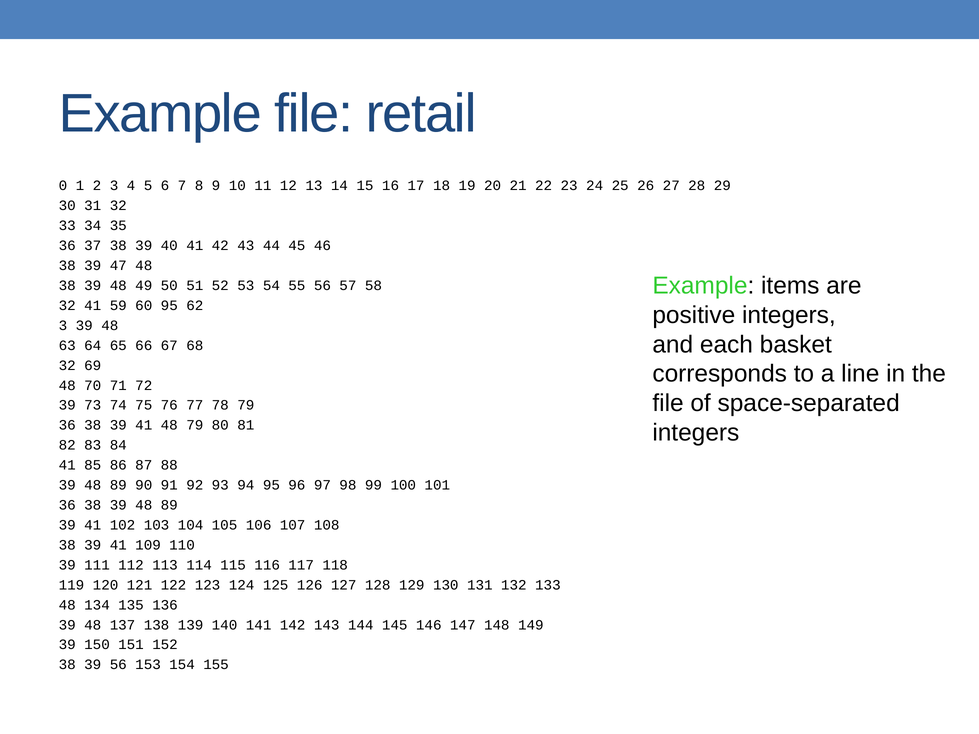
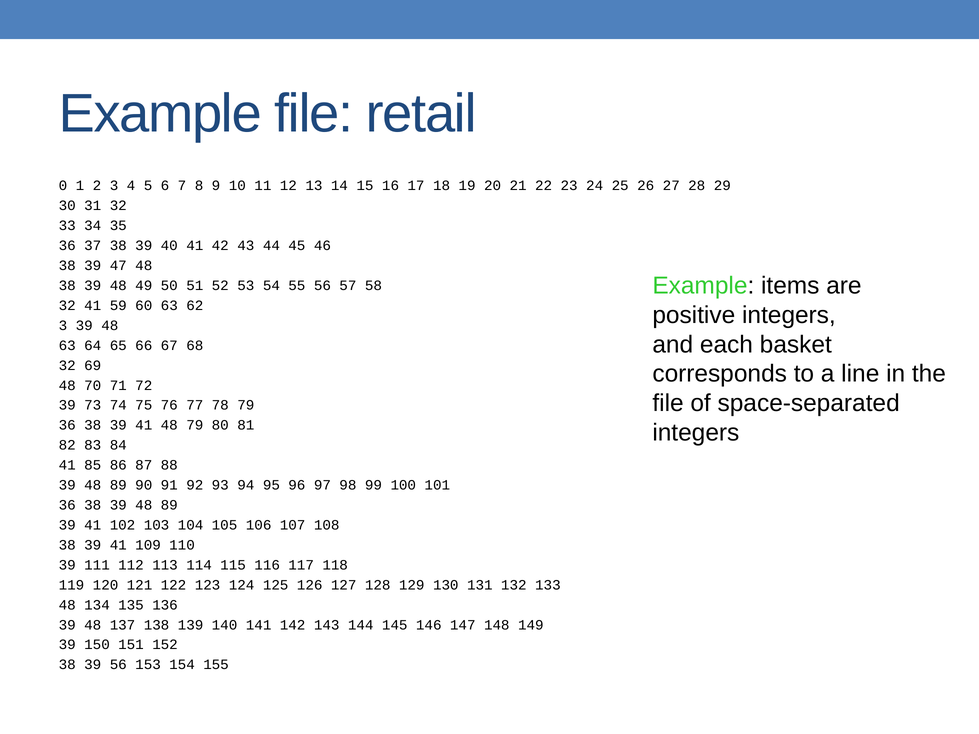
60 95: 95 -> 63
